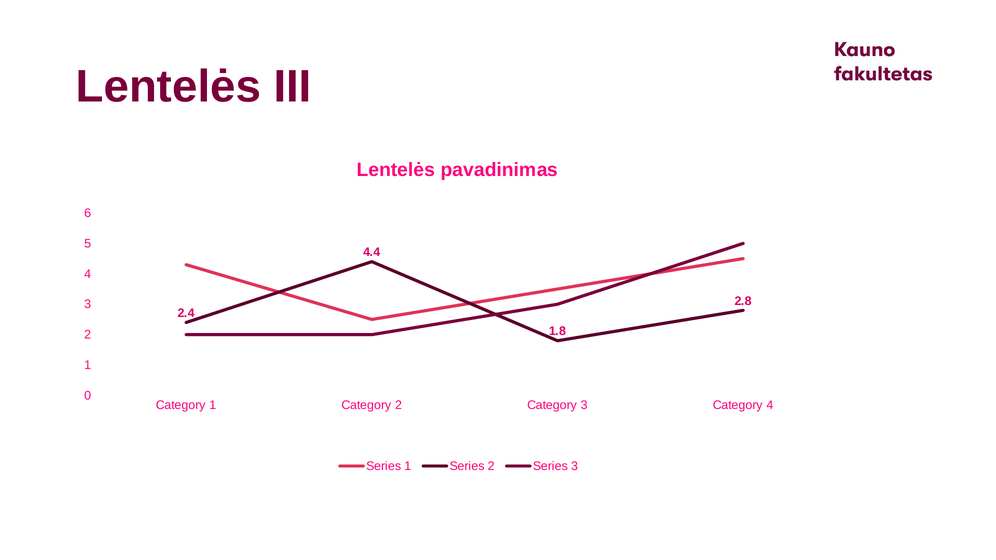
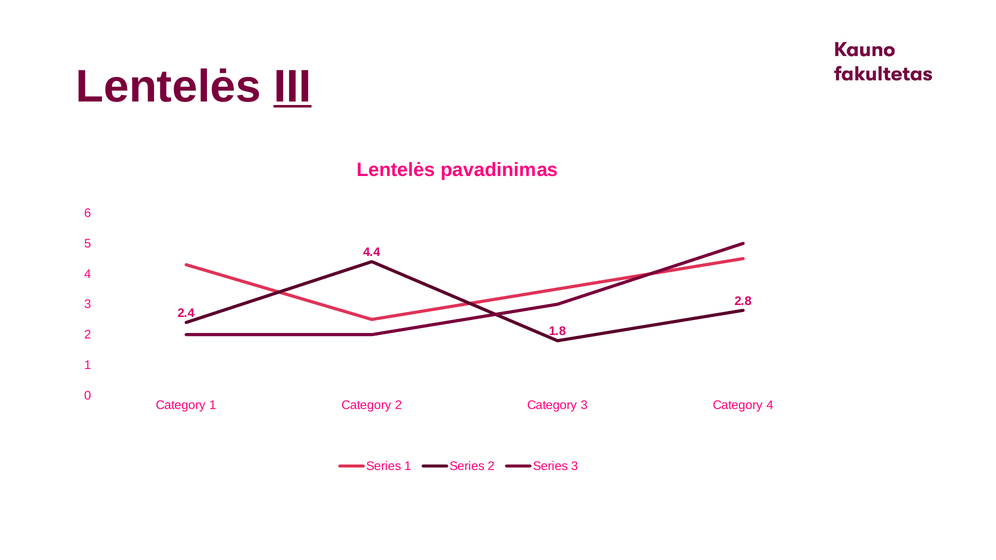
III underline: none -> present
